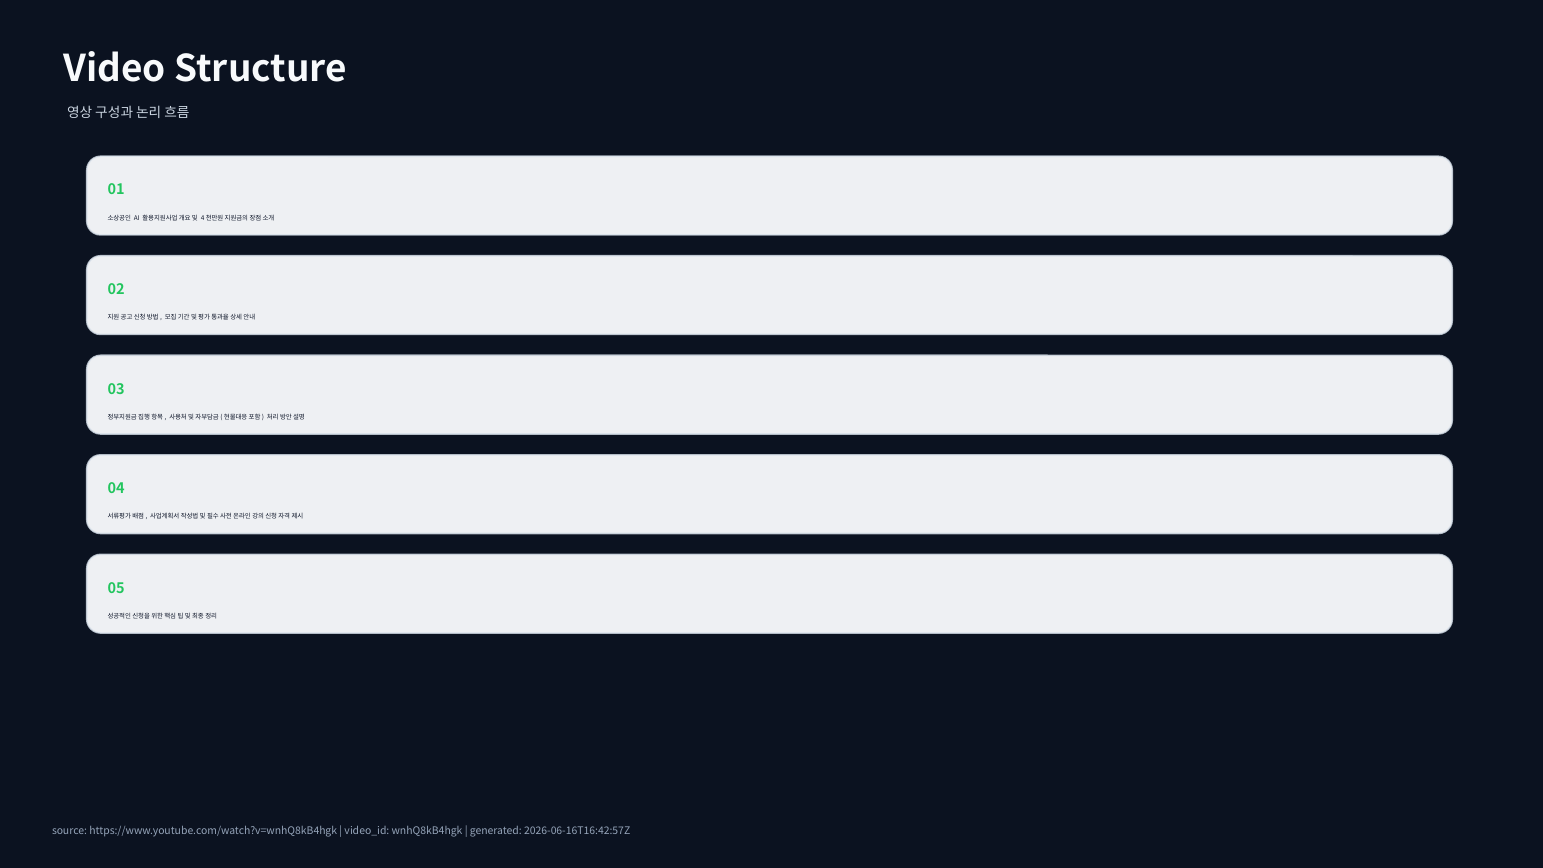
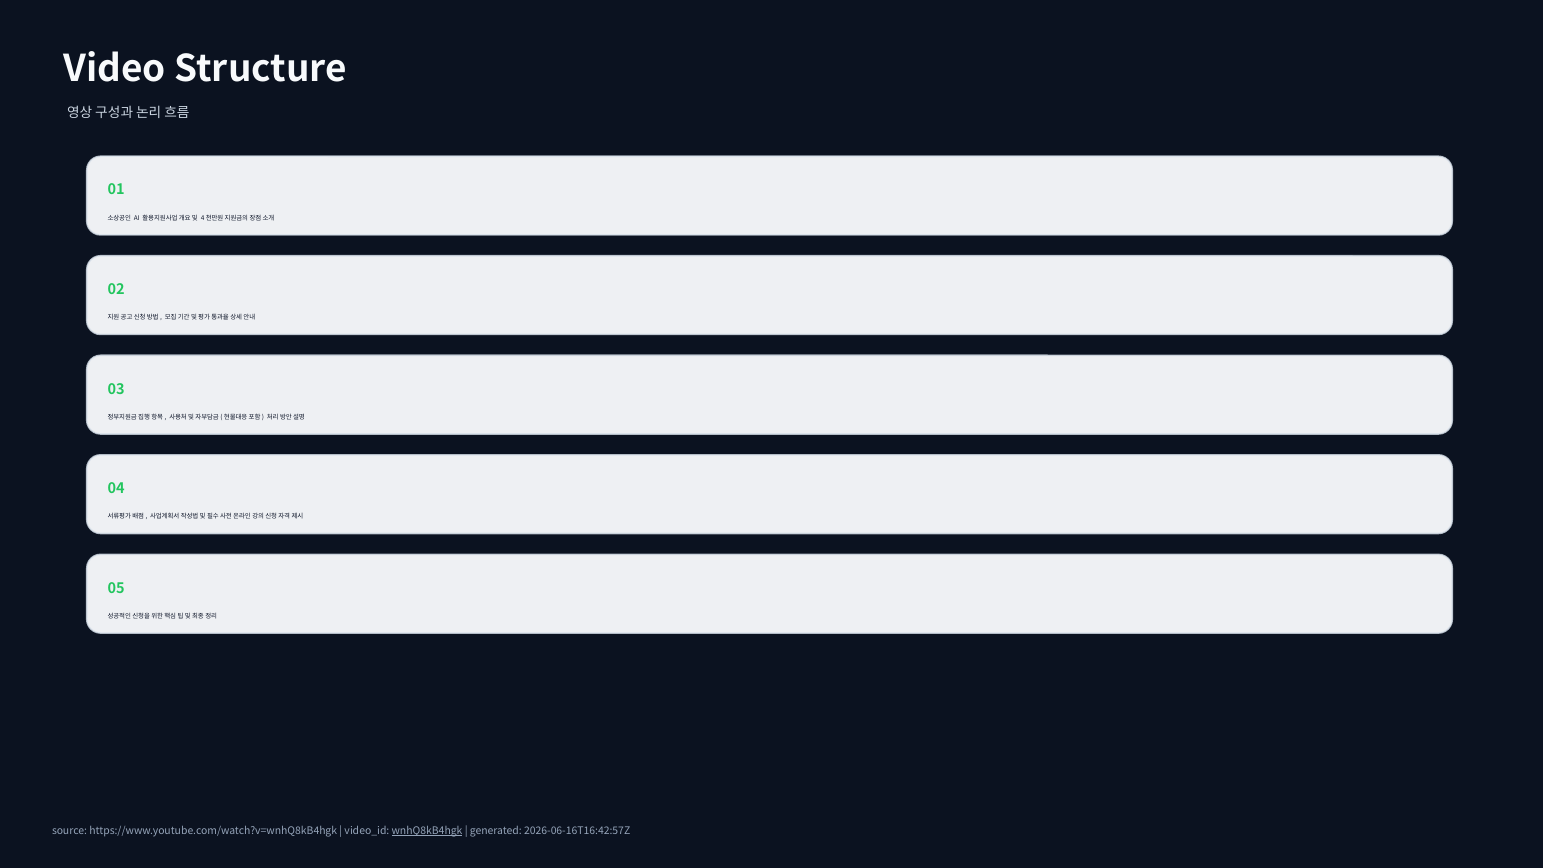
wnhQ8kB4hgk underline: none -> present
